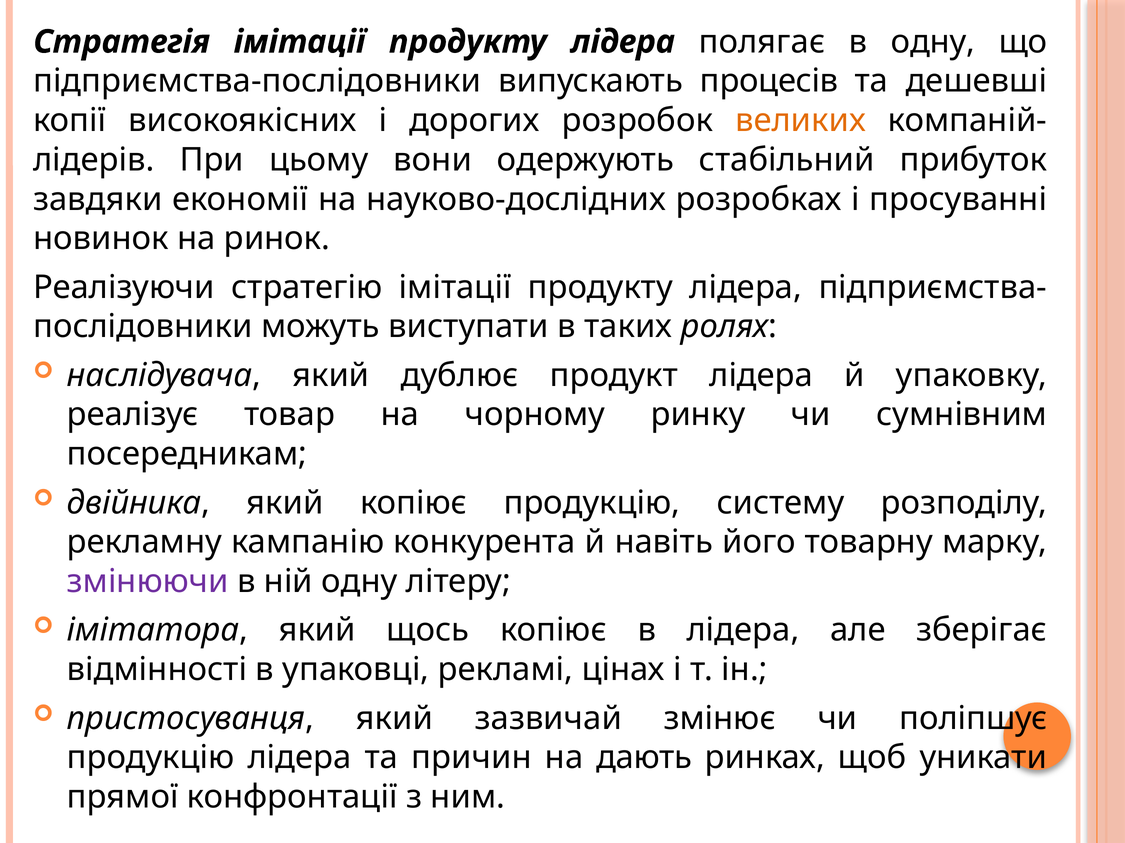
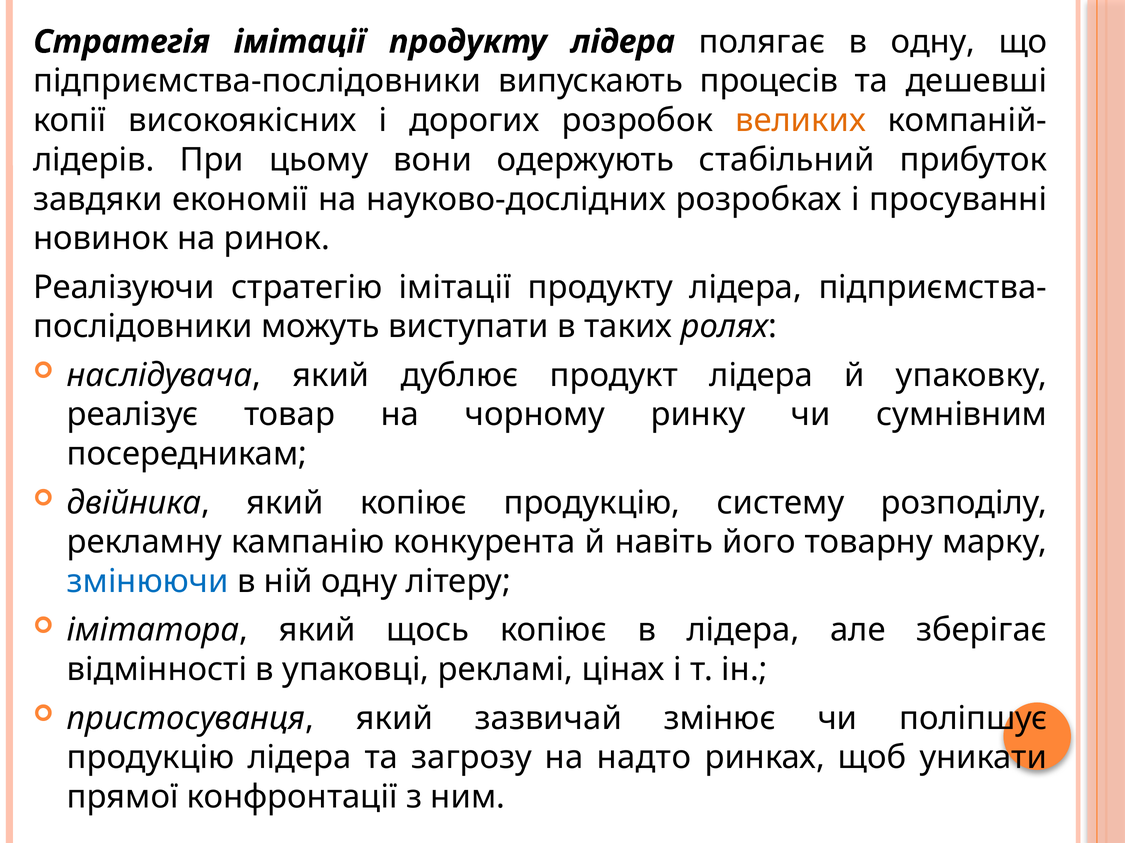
змінюючи colour: purple -> blue
причин: причин -> загрозу
дають: дають -> надто
